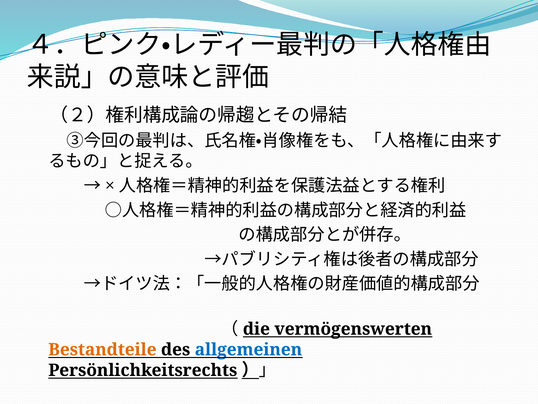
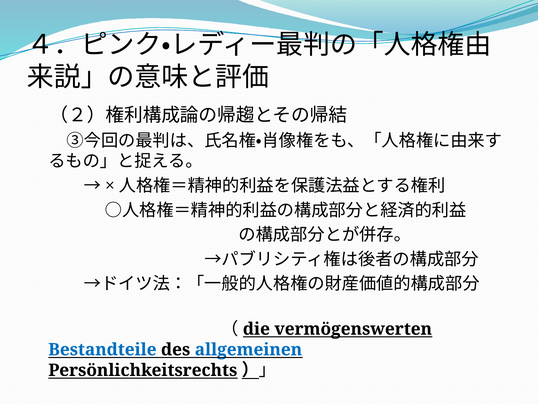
Bestandteile colour: orange -> blue
